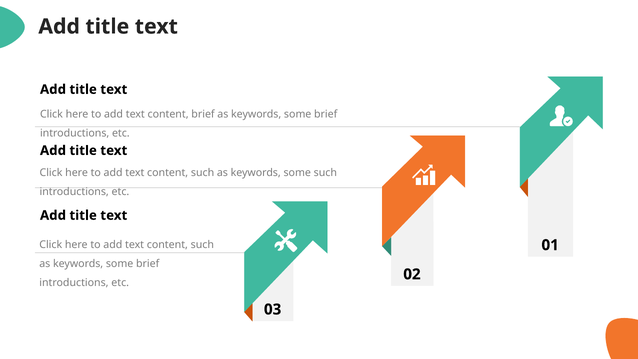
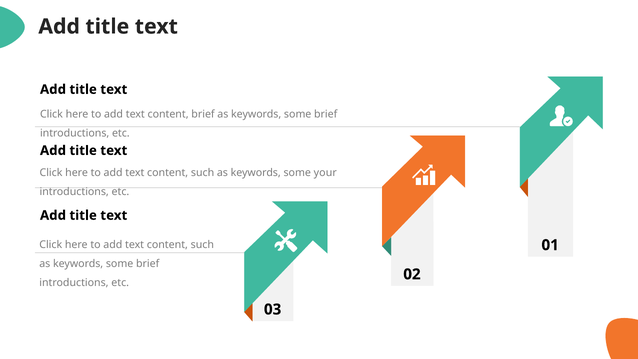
some such: such -> your
